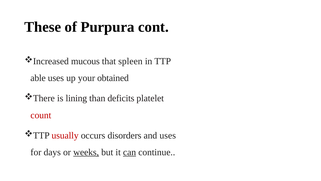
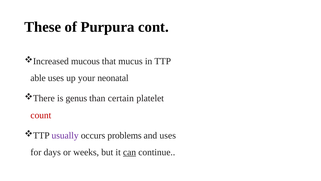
spleen: spleen -> mucus
obtained: obtained -> neonatal
lining: lining -> genus
deficits: deficits -> certain
usually colour: red -> purple
disorders: disorders -> problems
weeks underline: present -> none
